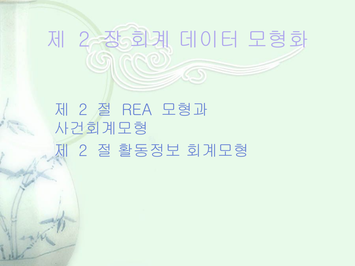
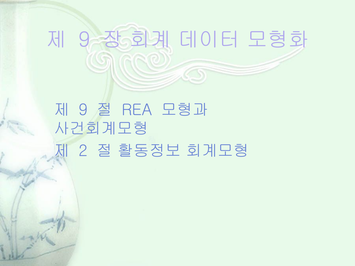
2 at (84, 40): 2 -> 9
2 at (83, 110): 2 -> 9
